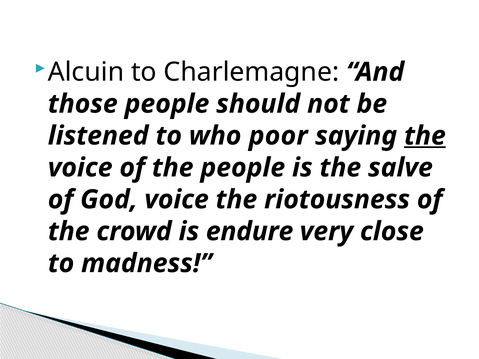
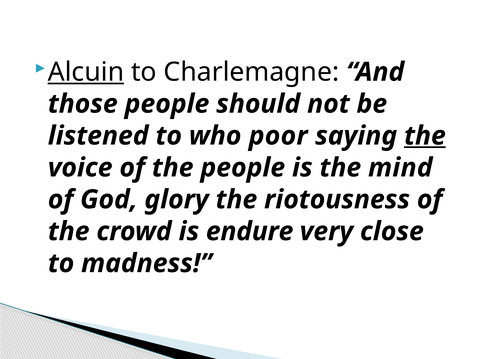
Alcuin underline: none -> present
salve: salve -> mind
God voice: voice -> glory
